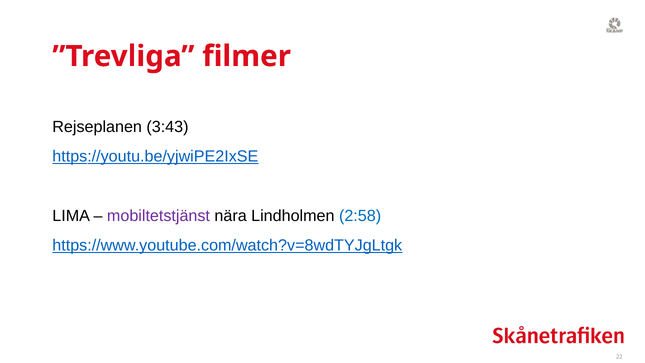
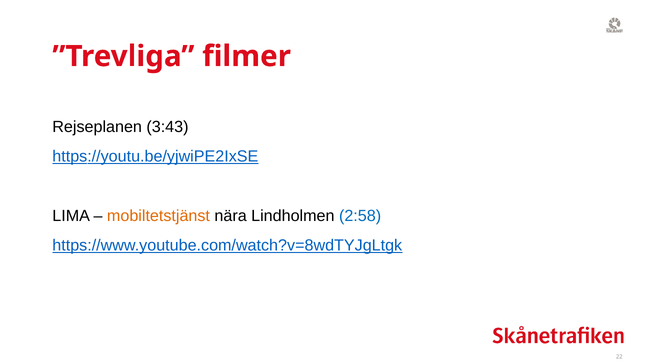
mobiltetstjänst colour: purple -> orange
